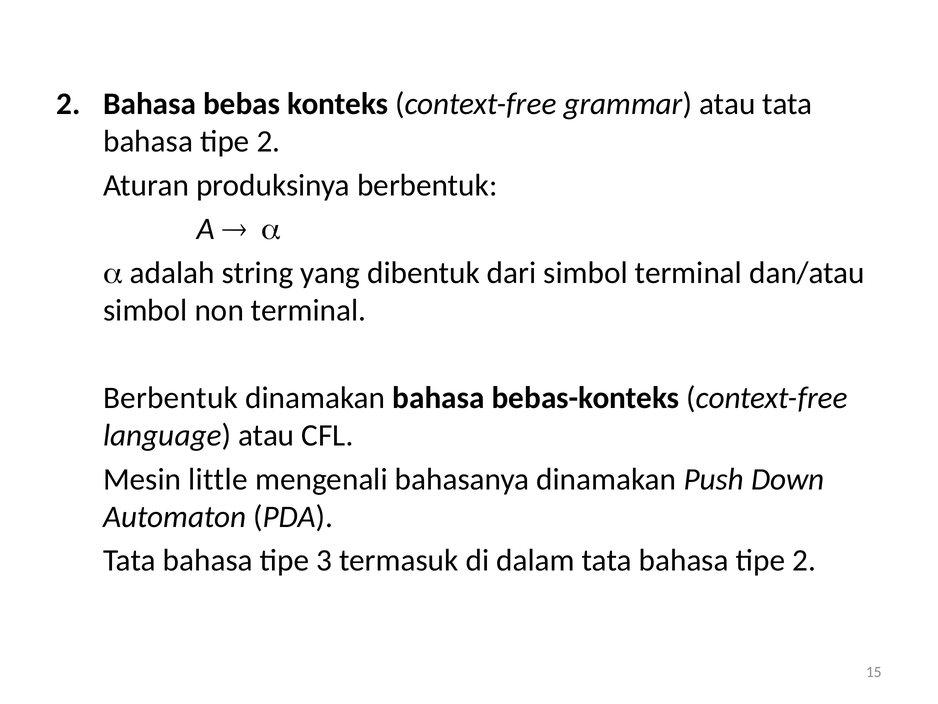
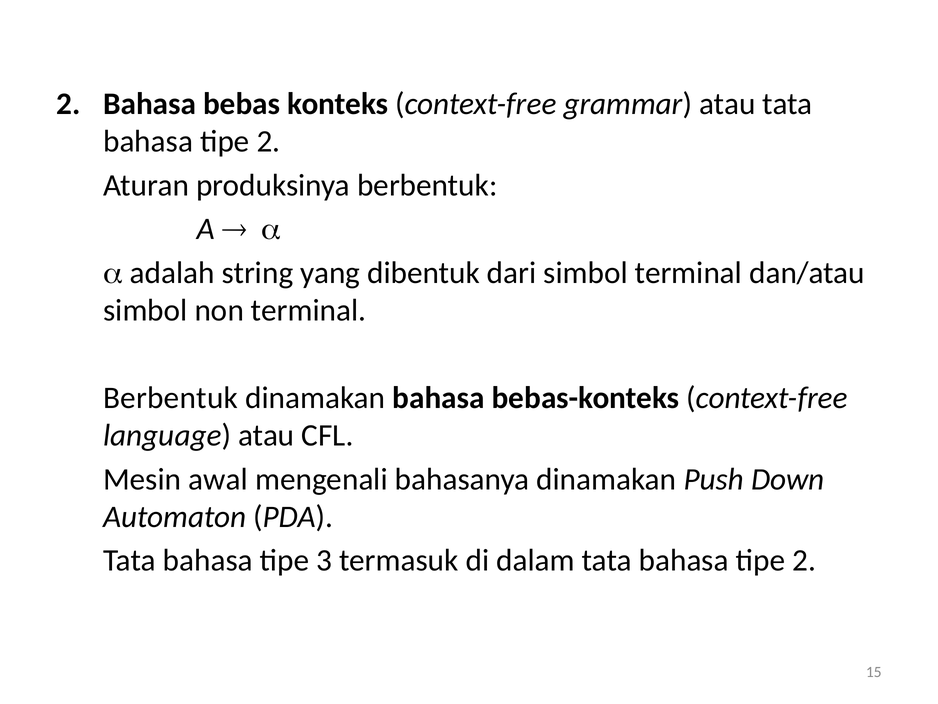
little: little -> awal
